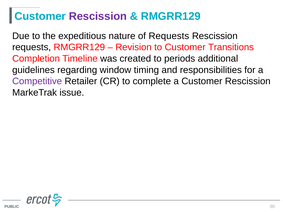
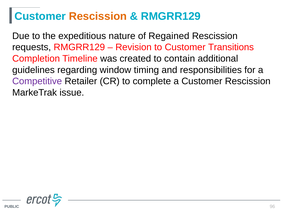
Rescission at (98, 16) colour: purple -> orange
of Requests: Requests -> Regained
periods: periods -> contain
